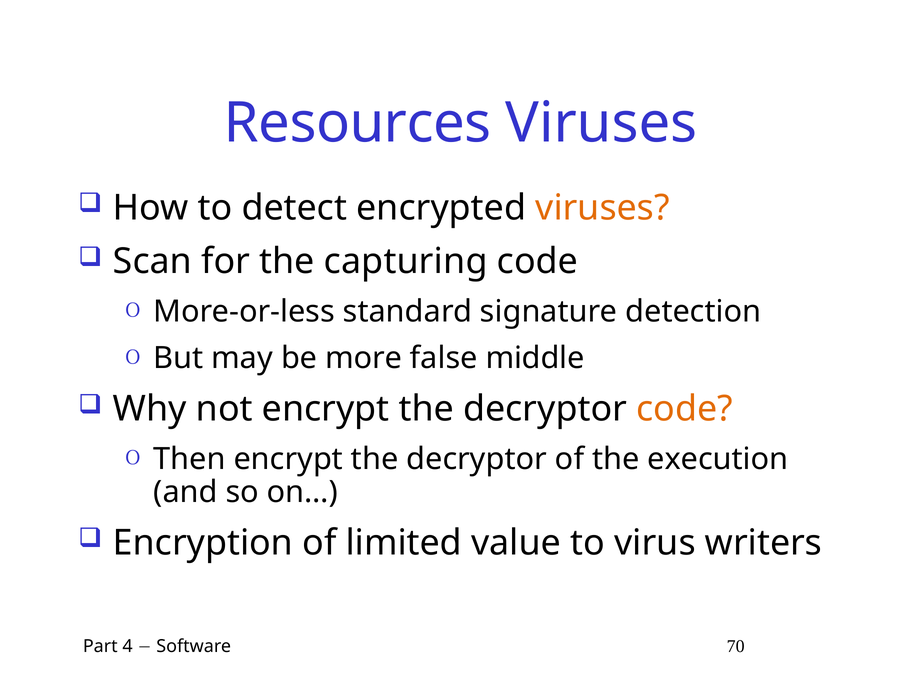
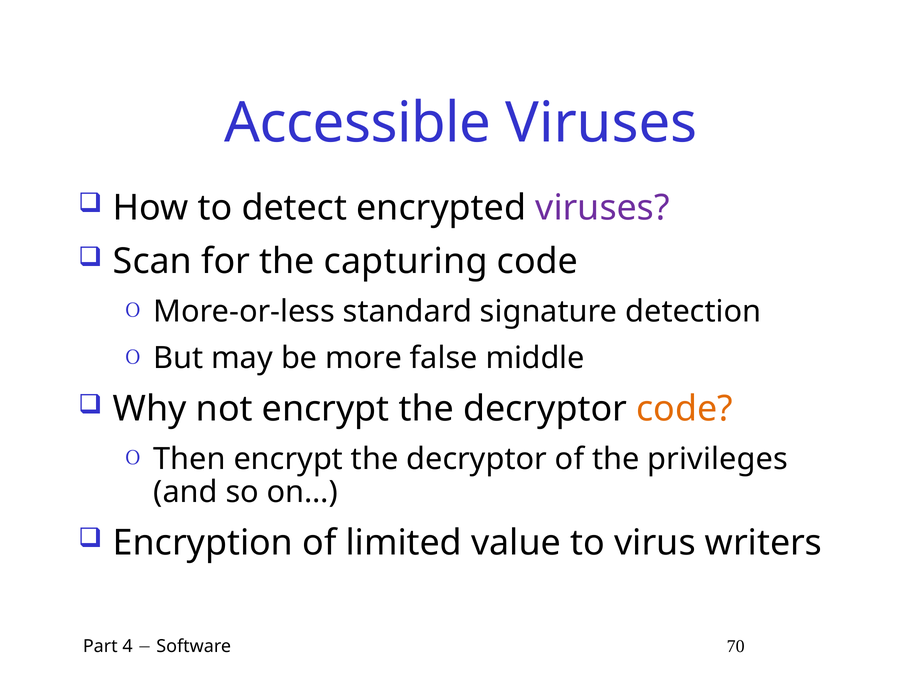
Resources: Resources -> Accessible
viruses at (602, 208) colour: orange -> purple
execution: execution -> privileges
